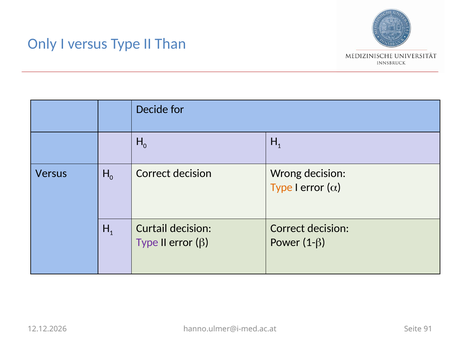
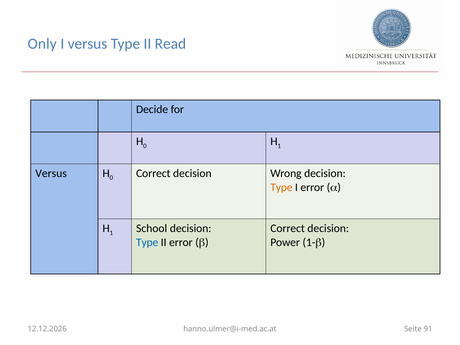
Than: Than -> Read
Curtail: Curtail -> School
Type at (147, 242) colour: purple -> blue
